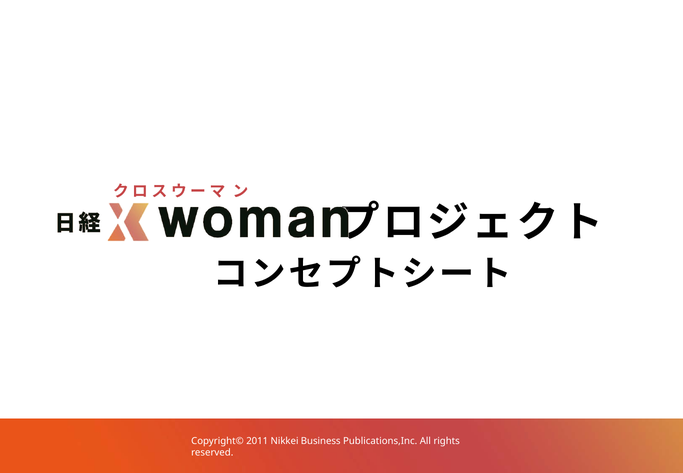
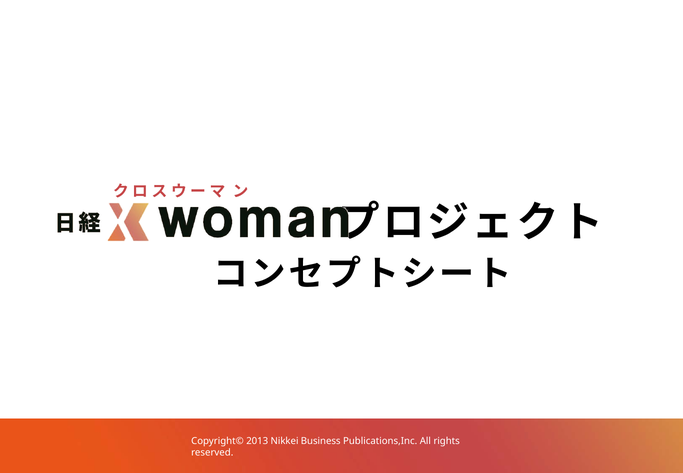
2011: 2011 -> 2013
